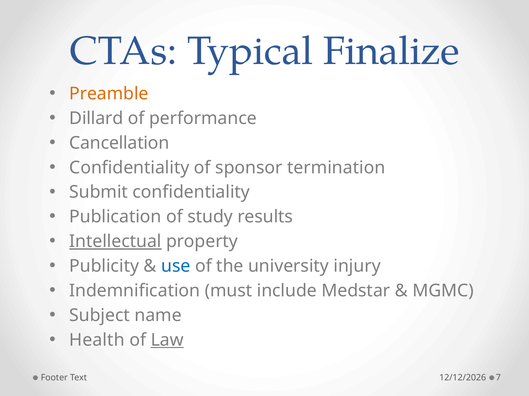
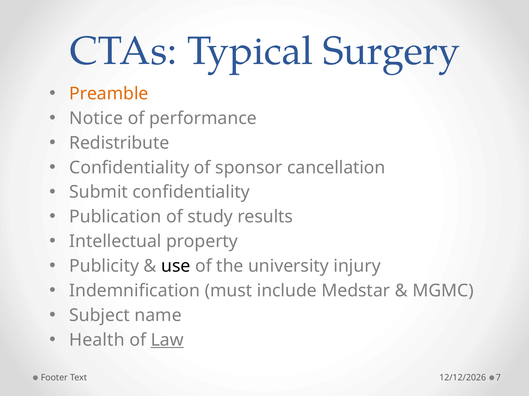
Finalize: Finalize -> Surgery
Dillard: Dillard -> Notice
Cancellation: Cancellation -> Redistribute
termination: termination -> cancellation
Intellectual underline: present -> none
use colour: blue -> black
